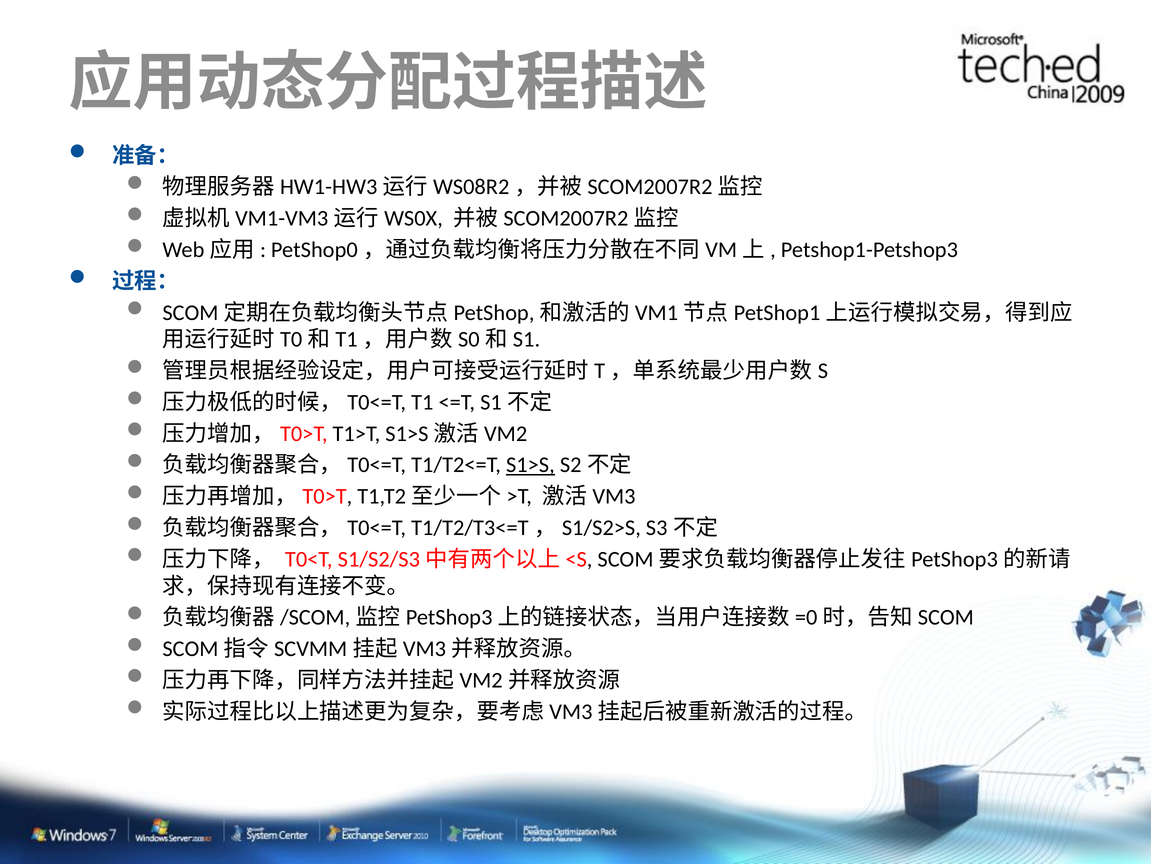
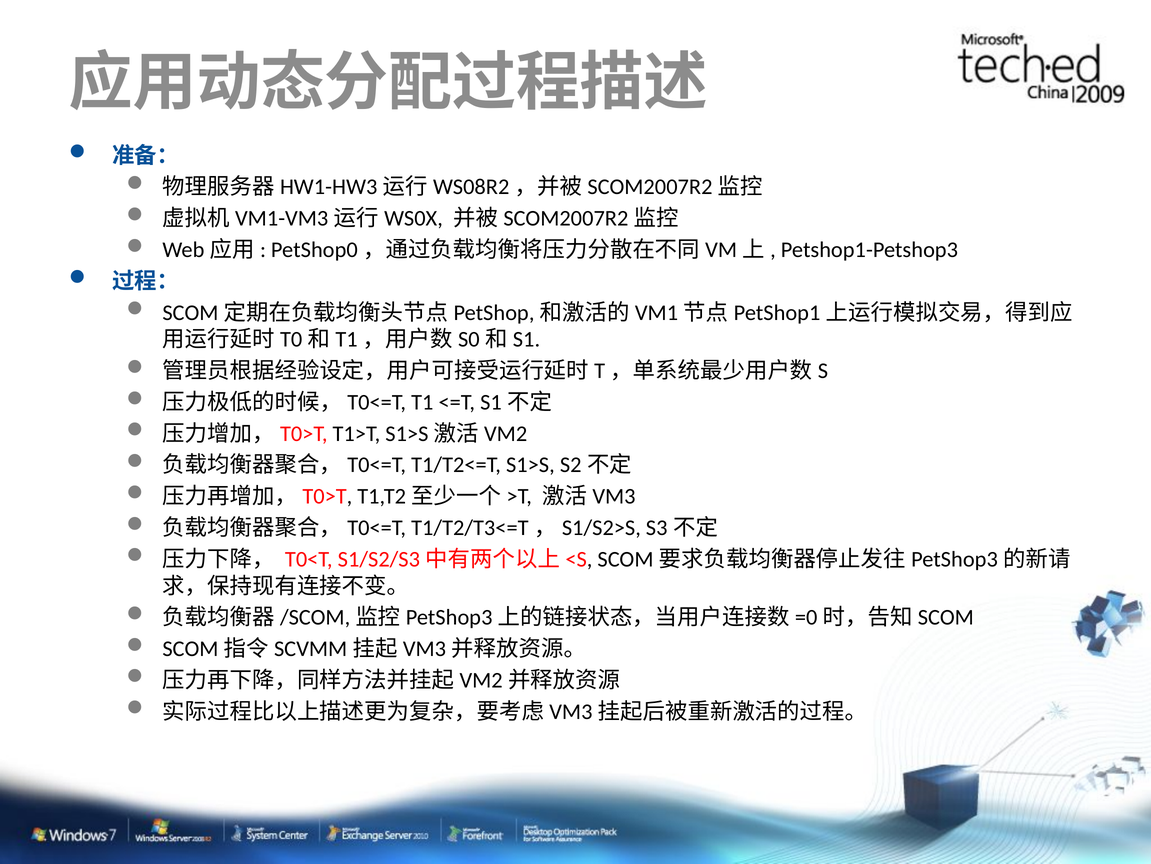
S1>S underline: present -> none
